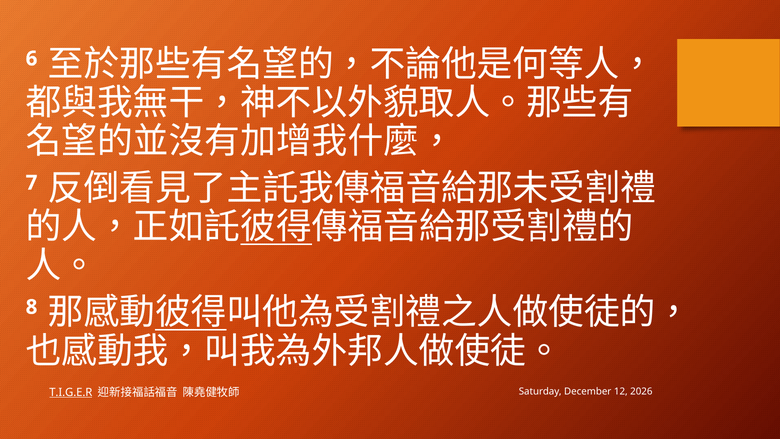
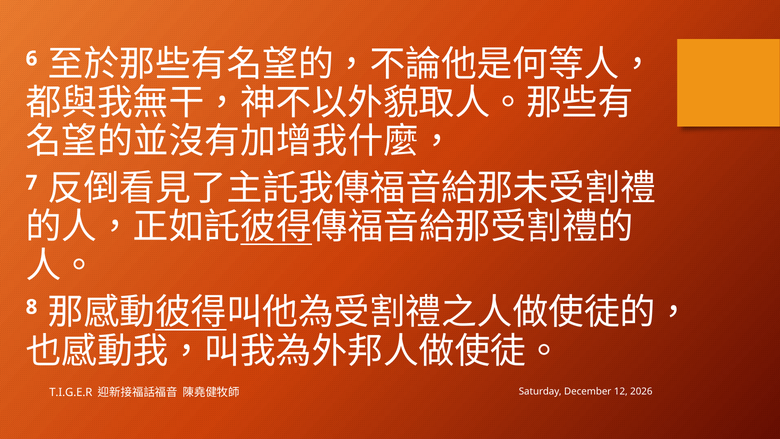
T.I.G.E.R underline: present -> none
